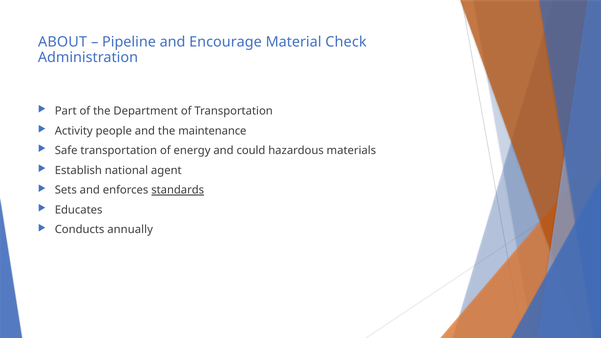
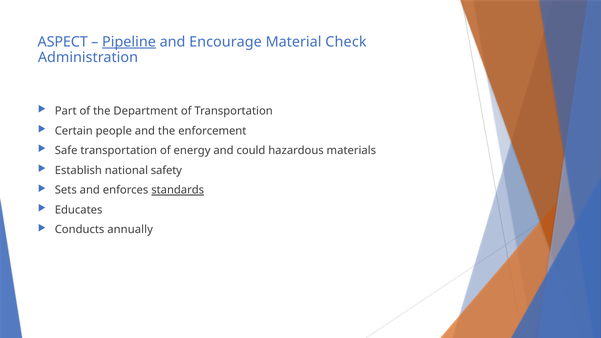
ABOUT: ABOUT -> ASPECT
Pipeline underline: none -> present
Activity: Activity -> Certain
maintenance: maintenance -> enforcement
agent: agent -> safety
